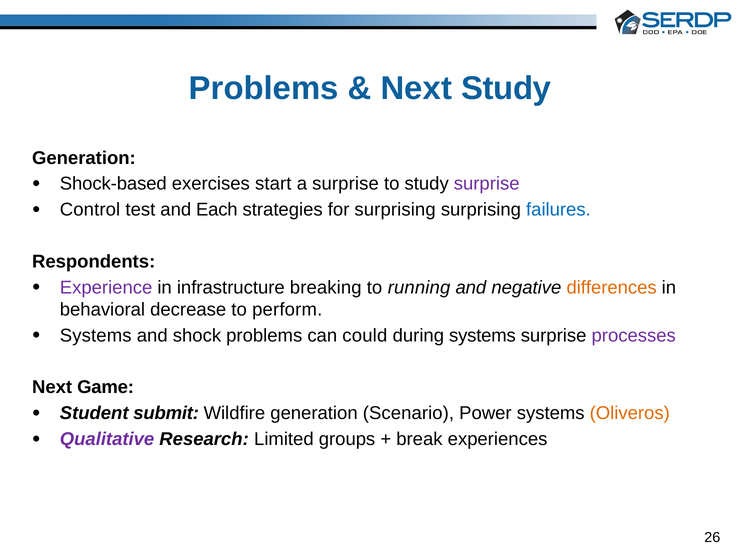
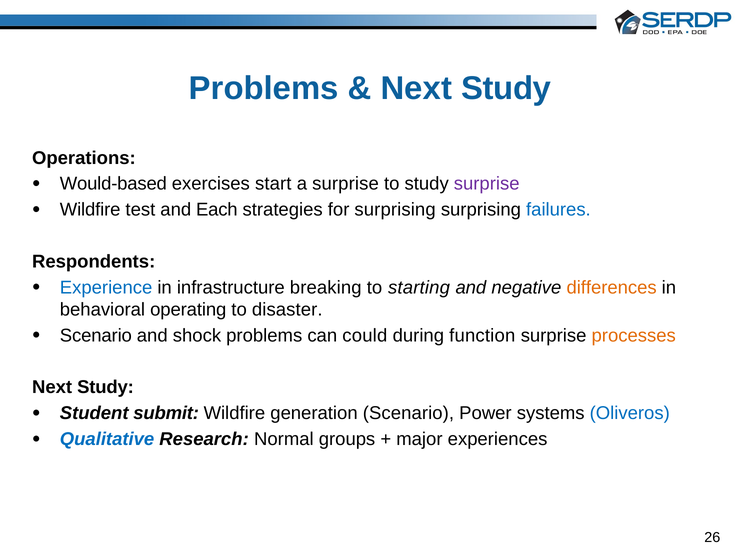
Generation at (84, 158): Generation -> Operations
Shock-based: Shock-based -> Would-based
Control at (90, 210): Control -> Wildfire
Experience colour: purple -> blue
running: running -> starting
decrease: decrease -> operating
perform: perform -> disaster
Systems at (96, 336): Systems -> Scenario
during systems: systems -> function
processes colour: purple -> orange
Game at (106, 387): Game -> Study
Oliveros colour: orange -> blue
Qualitative colour: purple -> blue
Limited: Limited -> Normal
break: break -> major
